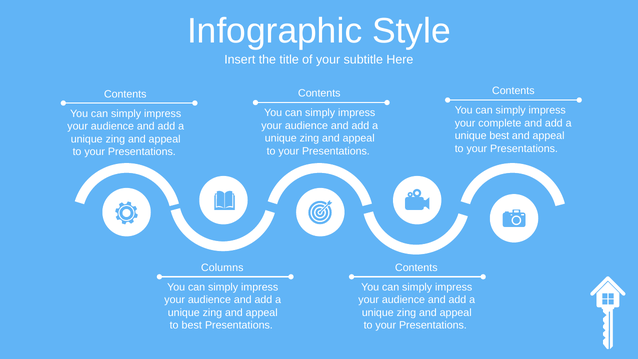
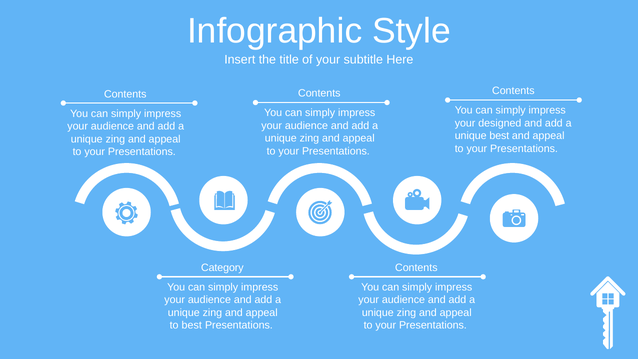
complete: complete -> designed
Columns: Columns -> Category
